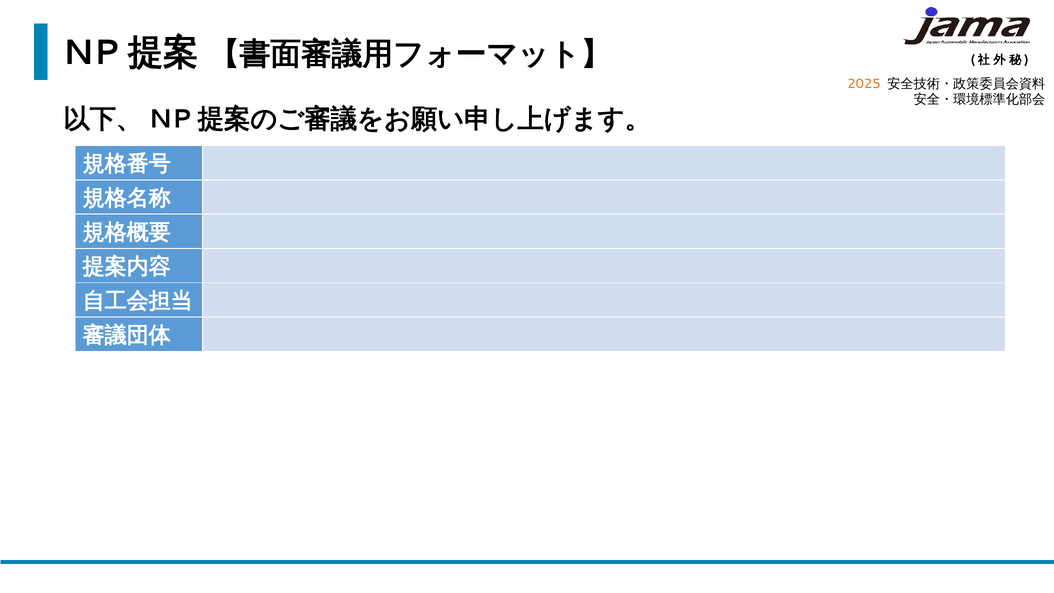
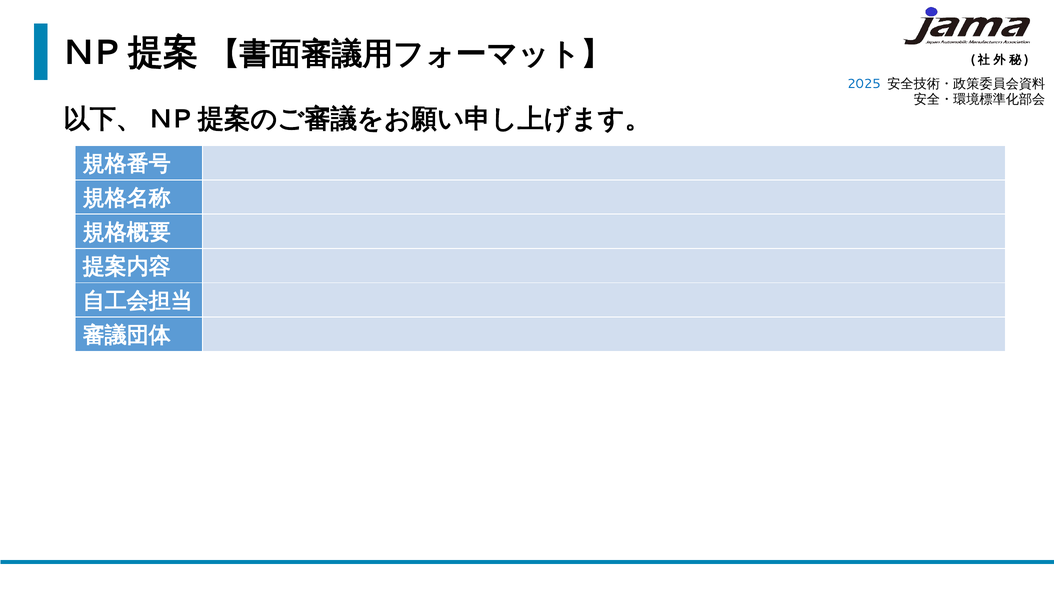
2025 colour: orange -> blue
